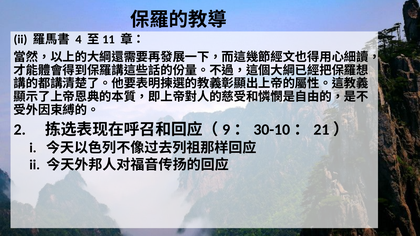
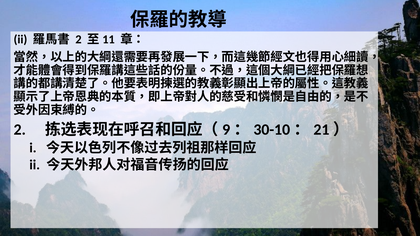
4 at (78, 40): 4 -> 2
